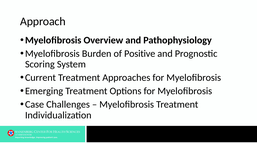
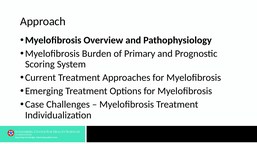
Positive: Positive -> Primary
